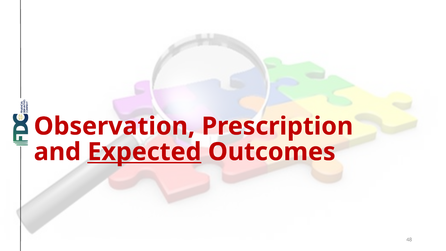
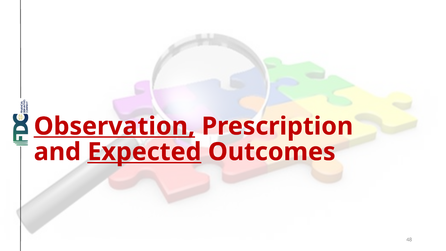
Observation underline: none -> present
